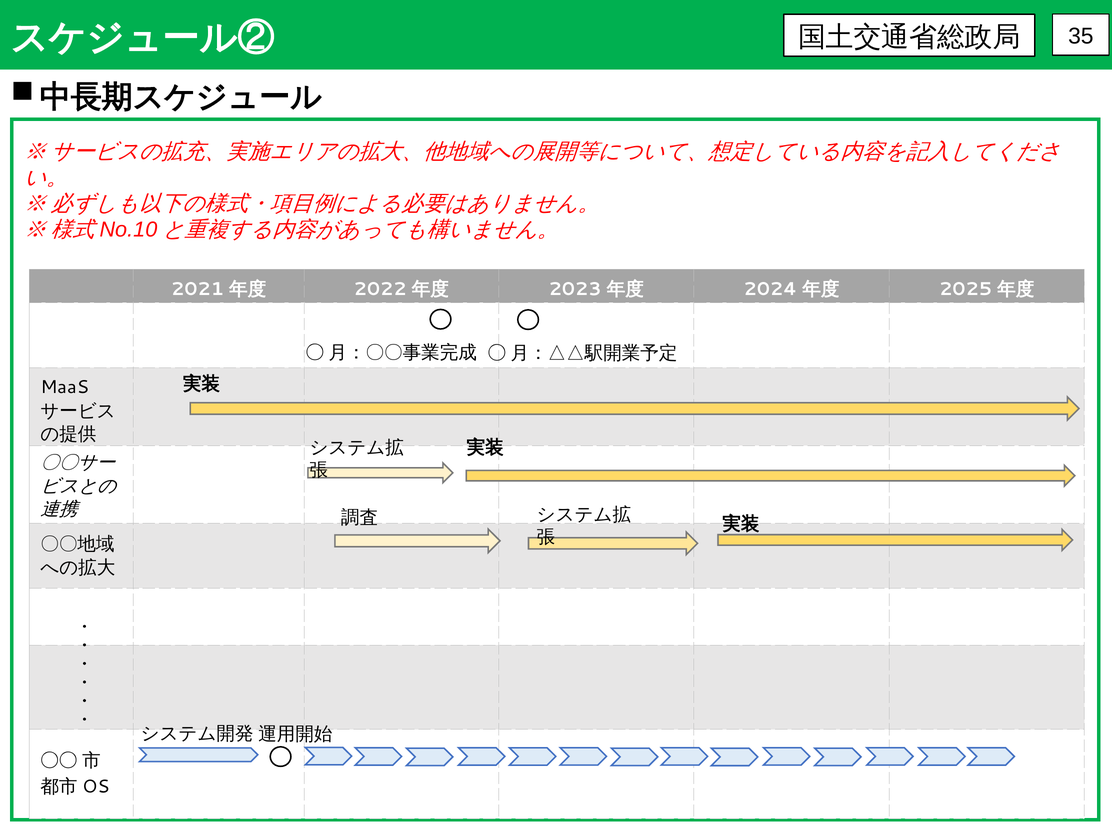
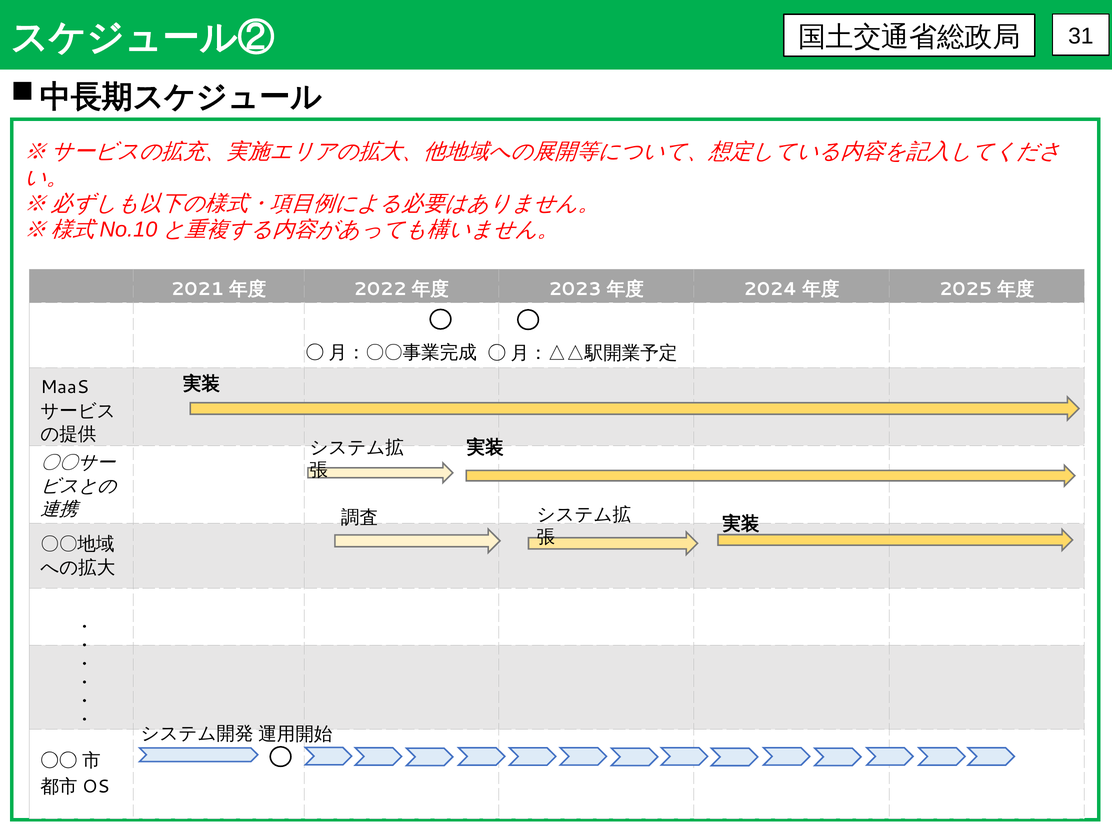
35: 35 -> 31
